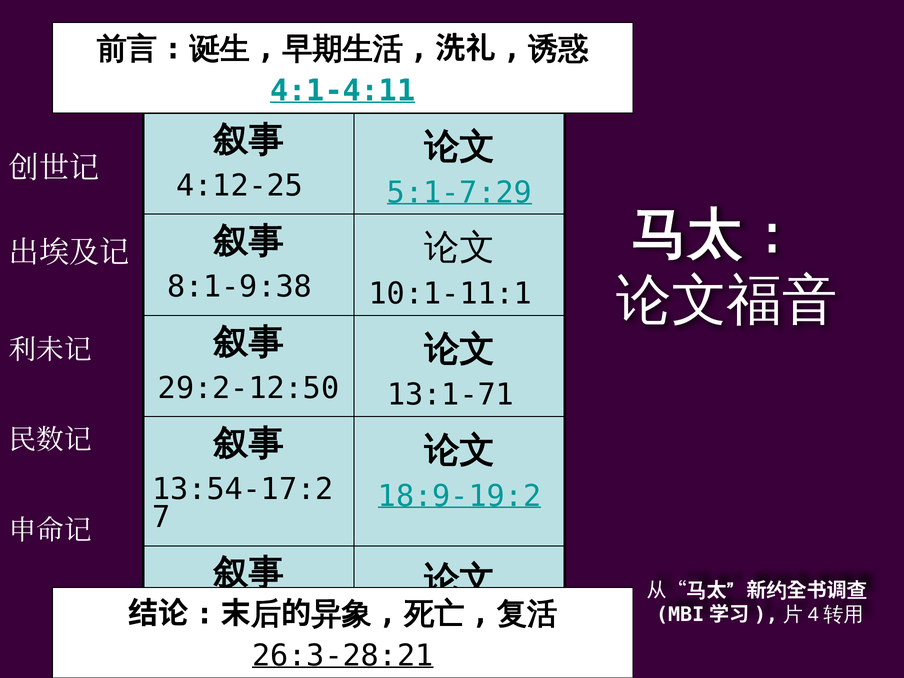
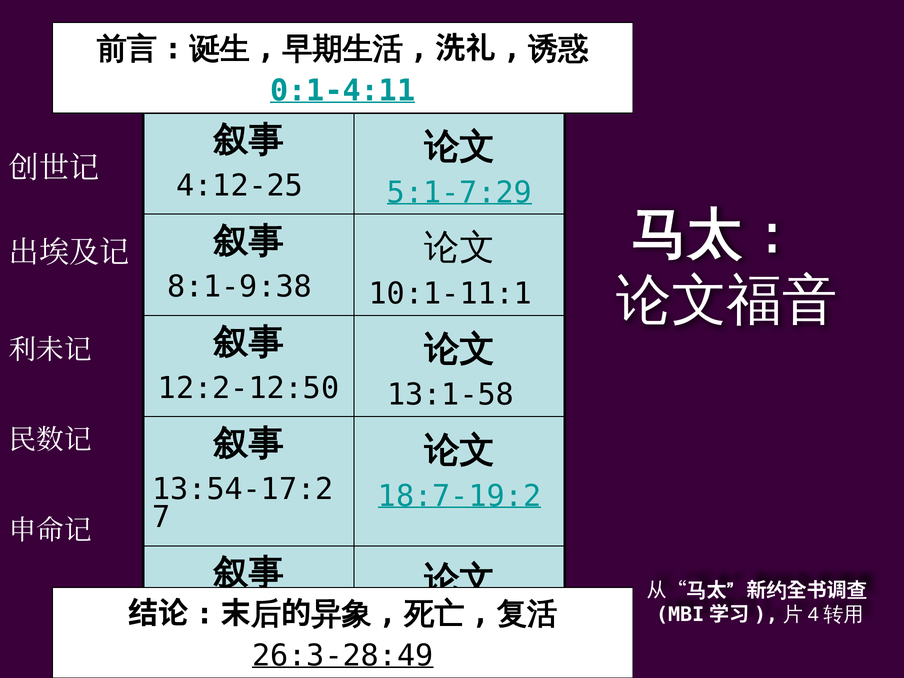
4:1-4:11: 4:1-4:11 -> 0:1-4:11
29:2-12:50: 29:2-12:50 -> 12:2-12:50
13:1-71: 13:1-71 -> 13:1-58
18:9-19:2: 18:9-19:2 -> 18:7-19:2
26:3-28:21: 26:3-28:21 -> 26:3-28:49
